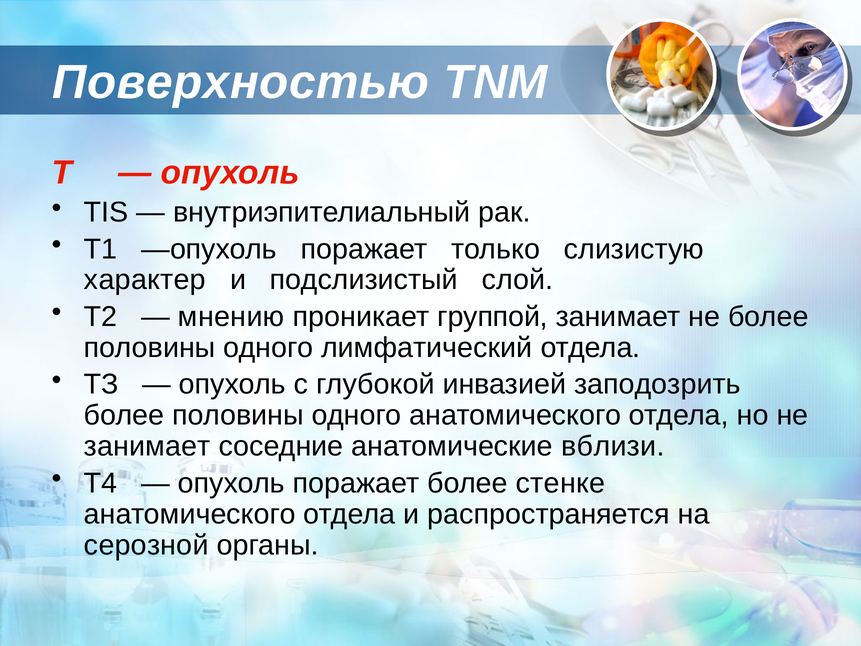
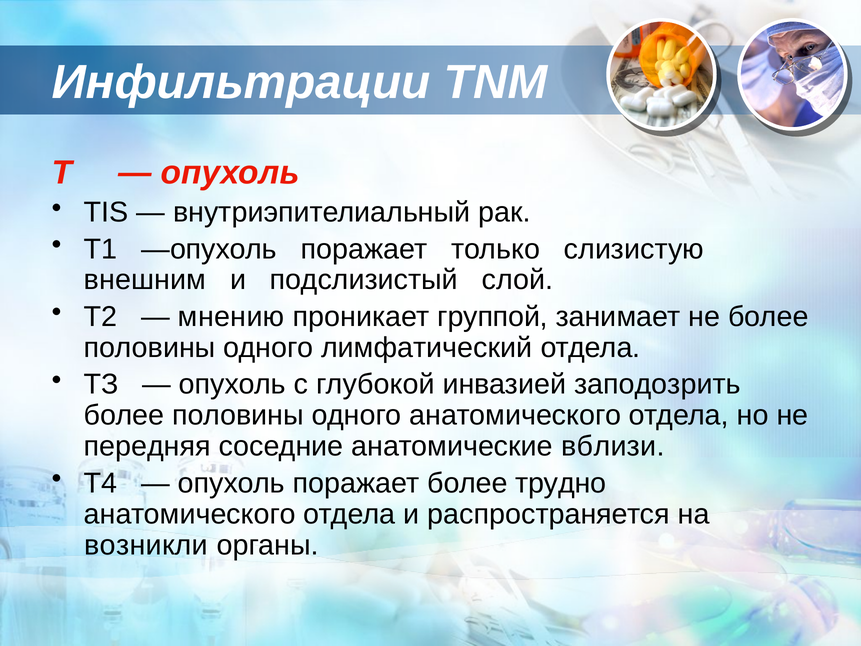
Поверхностью: Поверхностью -> Инфильтрации
характер: характер -> внешним
занимает at (147, 446): занимает -> передняя
стенке: стенке -> трудно
серозной: серозной -> возникли
